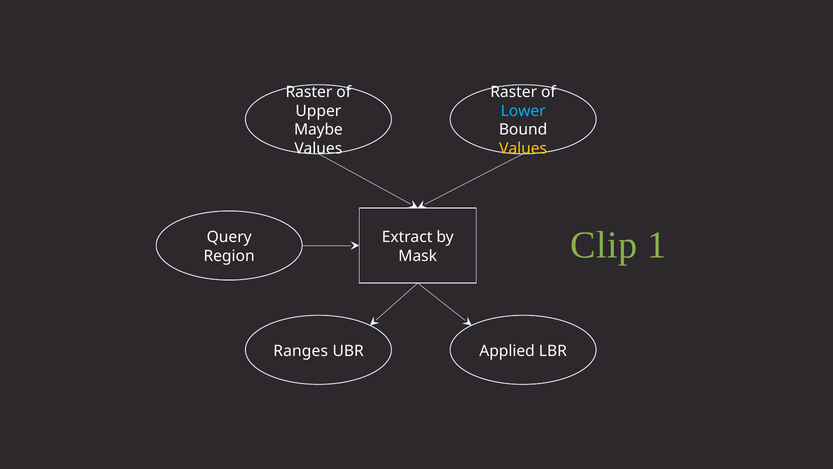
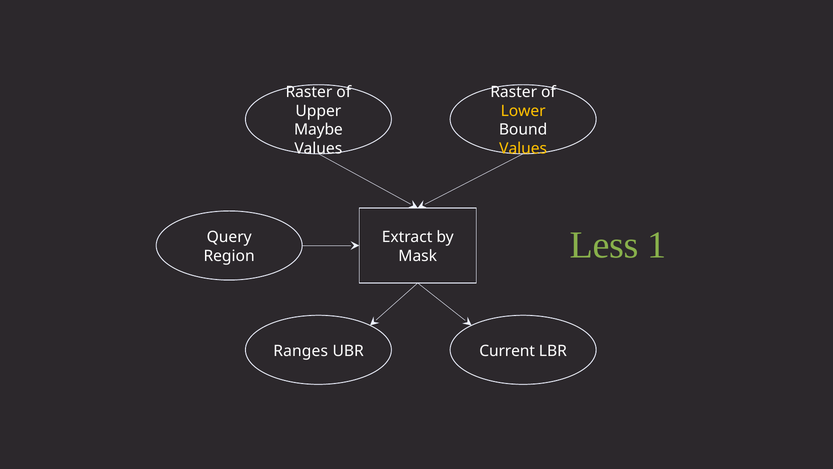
Lower colour: light blue -> yellow
Clip: Clip -> Less
Applied: Applied -> Current
